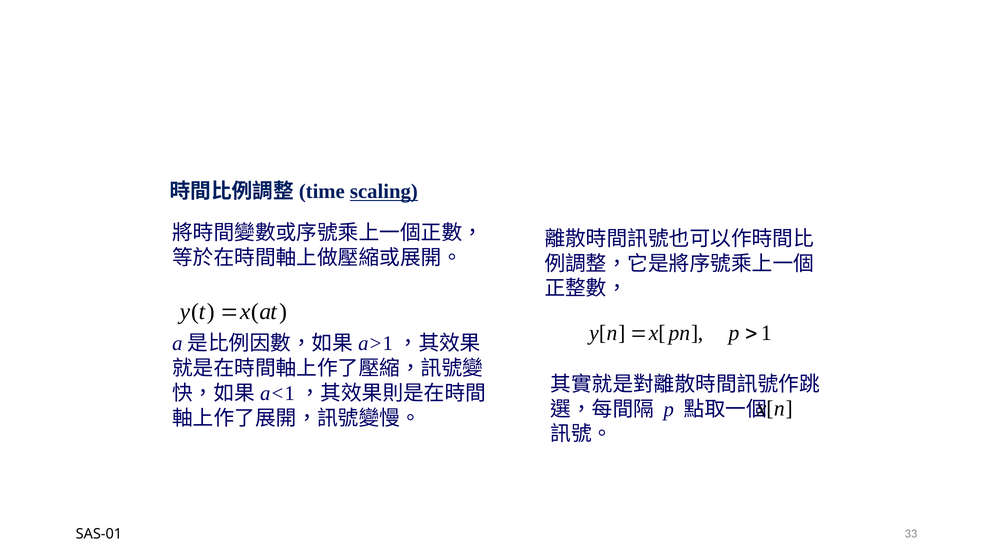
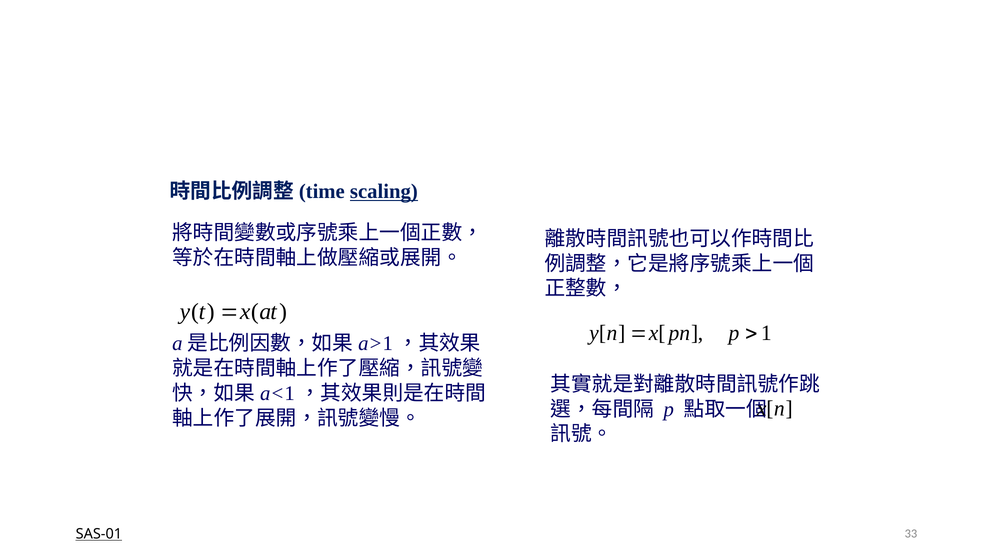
SAS-01 underline: none -> present
